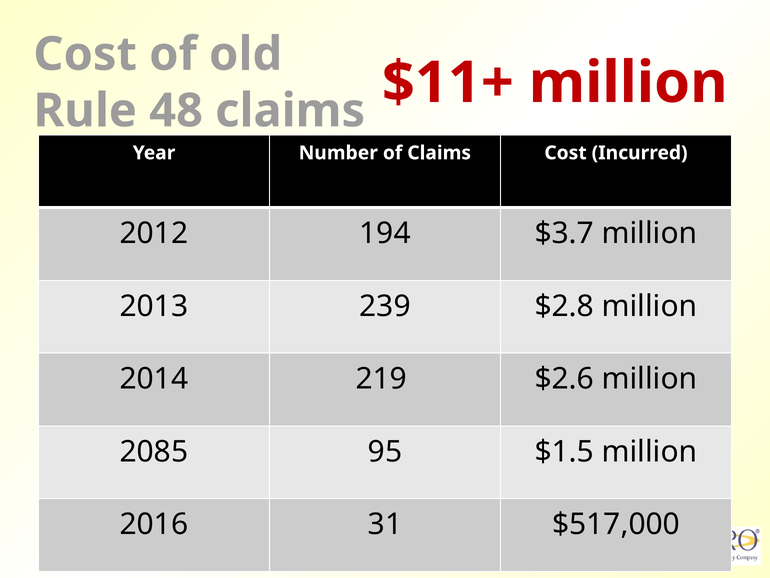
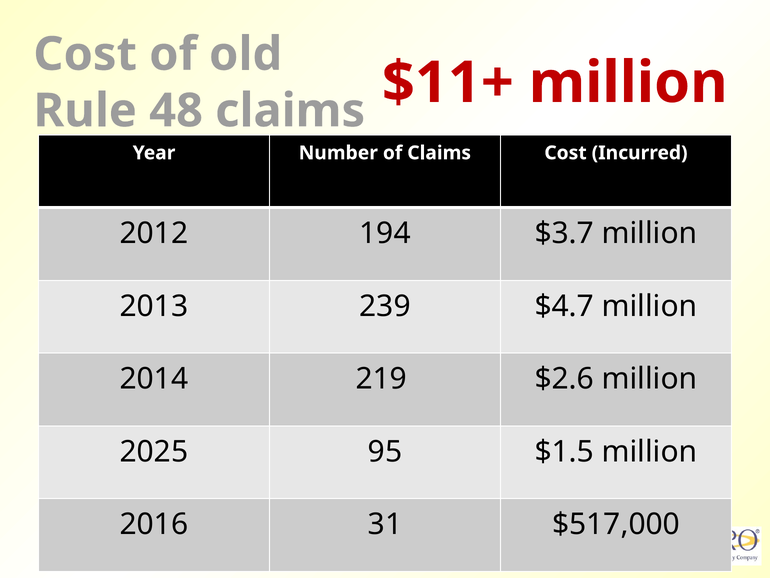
$2.8: $2.8 -> $4.7
2085: 2085 -> 2025
